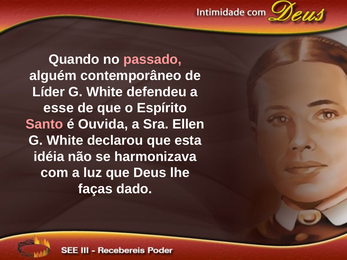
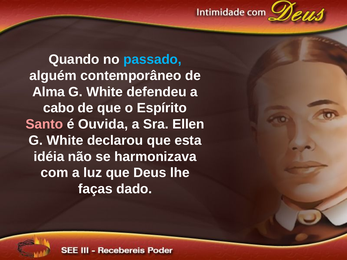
passado colour: pink -> light blue
Líder: Líder -> Alma
esse: esse -> cabo
